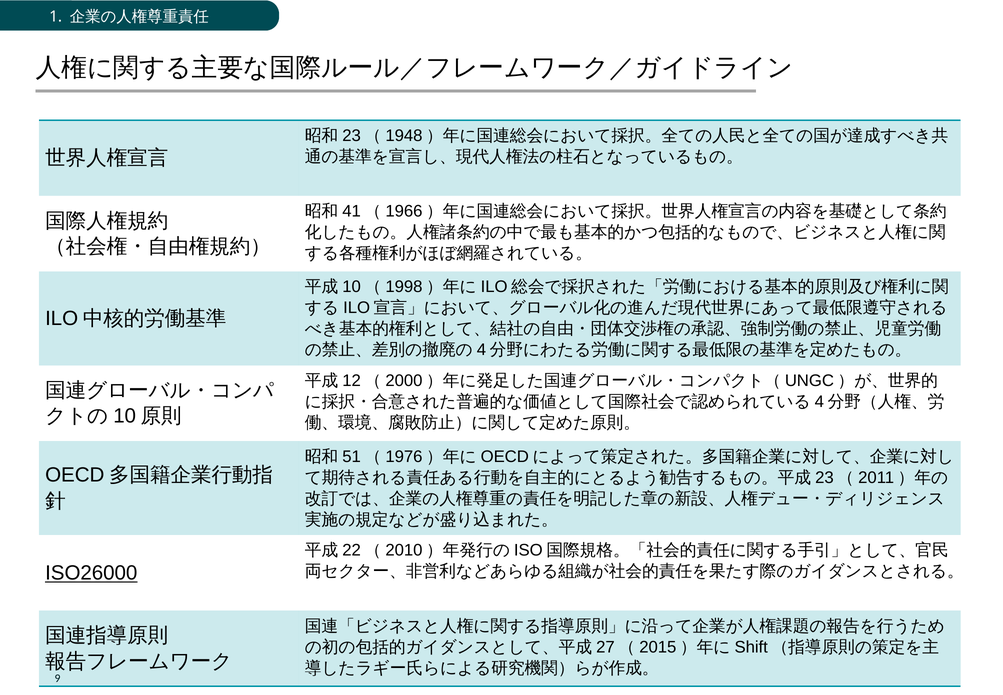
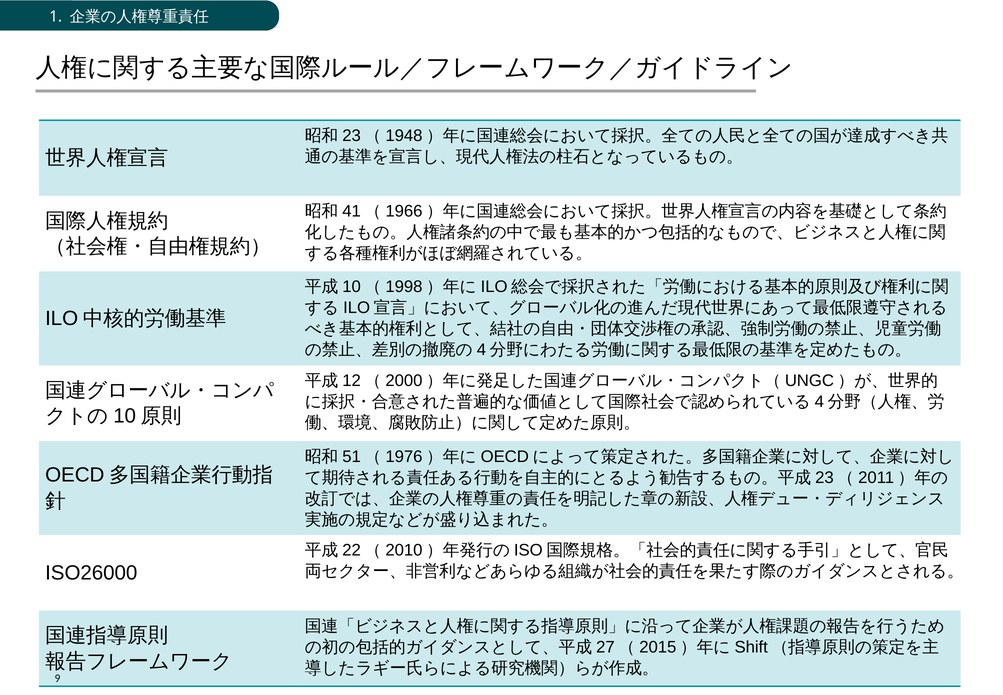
ISO26000 underline: present -> none
